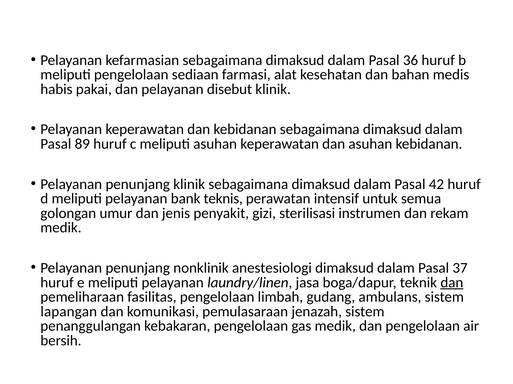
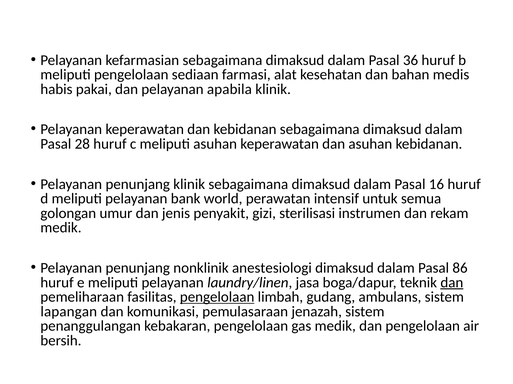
disebut: disebut -> apabila
89: 89 -> 28
42: 42 -> 16
teknis: teknis -> world
37: 37 -> 86
pengelolaan at (217, 298) underline: none -> present
